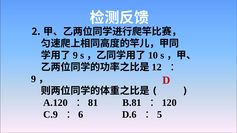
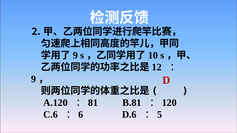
C.9: C.9 -> C.6
